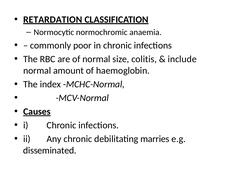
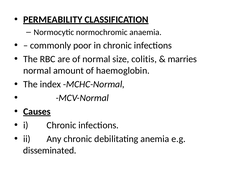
RETARDATION: RETARDATION -> PERMEABILITY
include: include -> marries
marries: marries -> anemia
